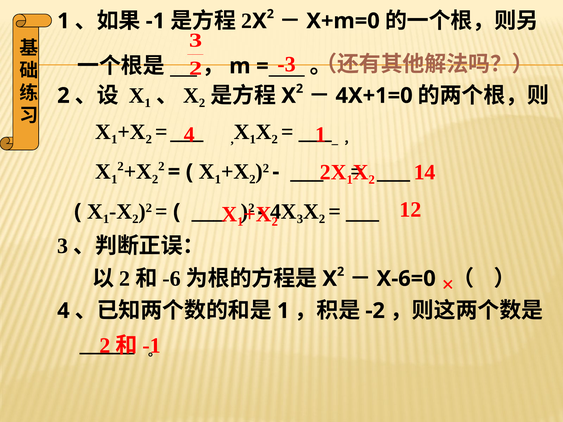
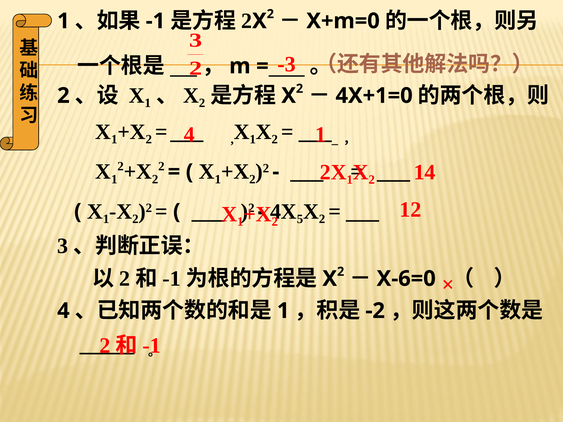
3 at (300, 219): 3 -> 5
-6 at (172, 279): -6 -> -1
